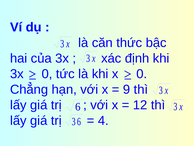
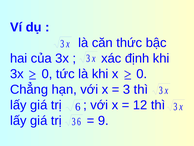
9 at (127, 89): 9 -> 3
4: 4 -> 9
